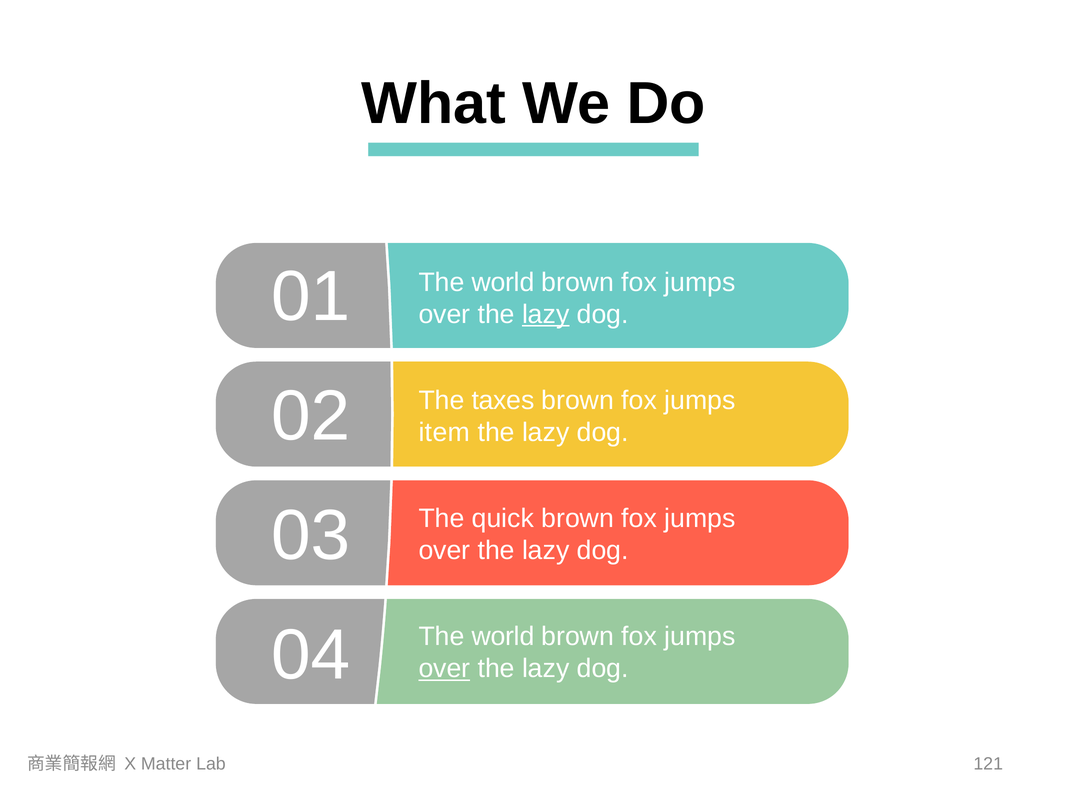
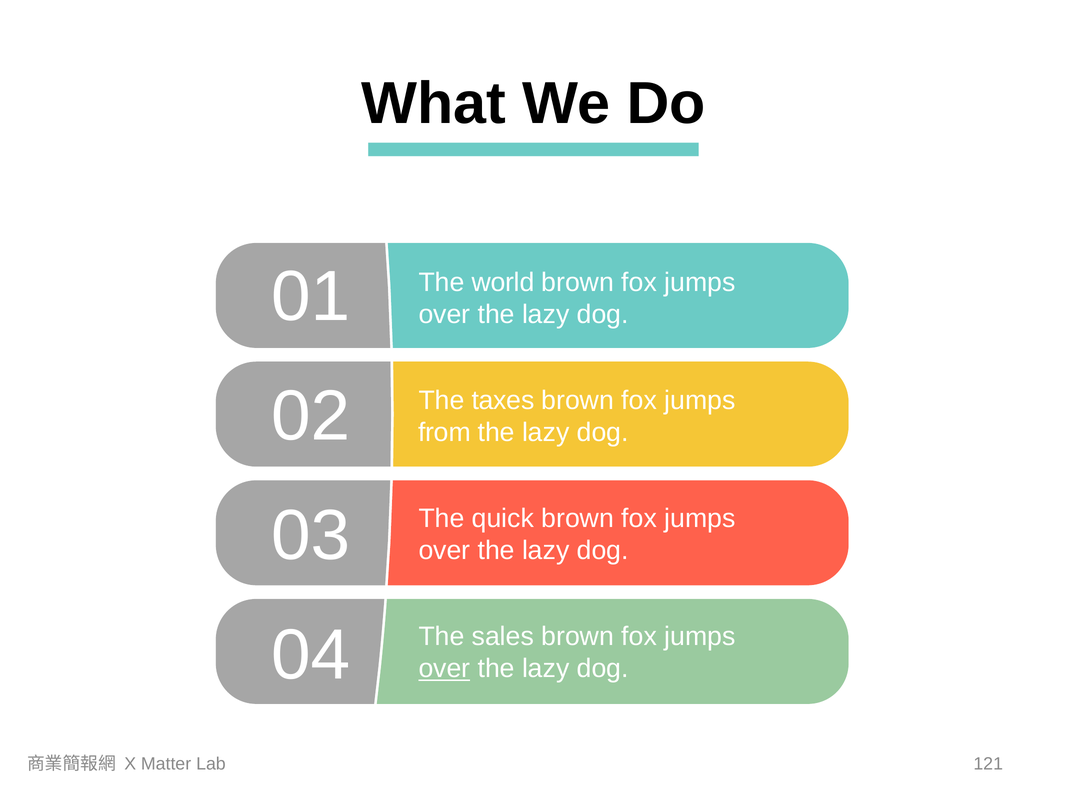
lazy at (546, 314) underline: present -> none
item: item -> from
world at (503, 637): world -> sales
